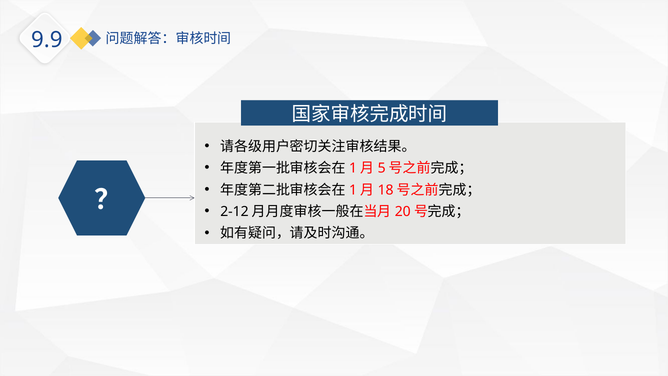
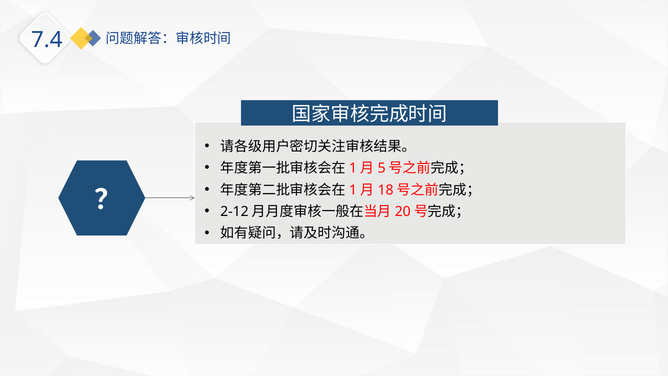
9.9: 9.9 -> 7.4
